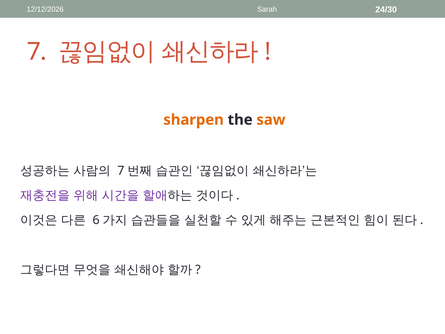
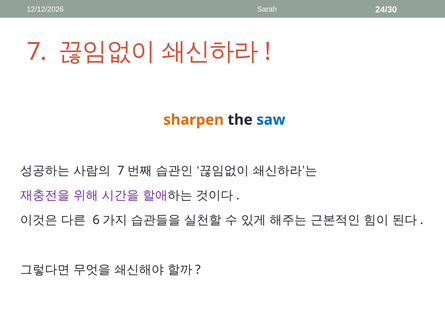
saw colour: orange -> blue
